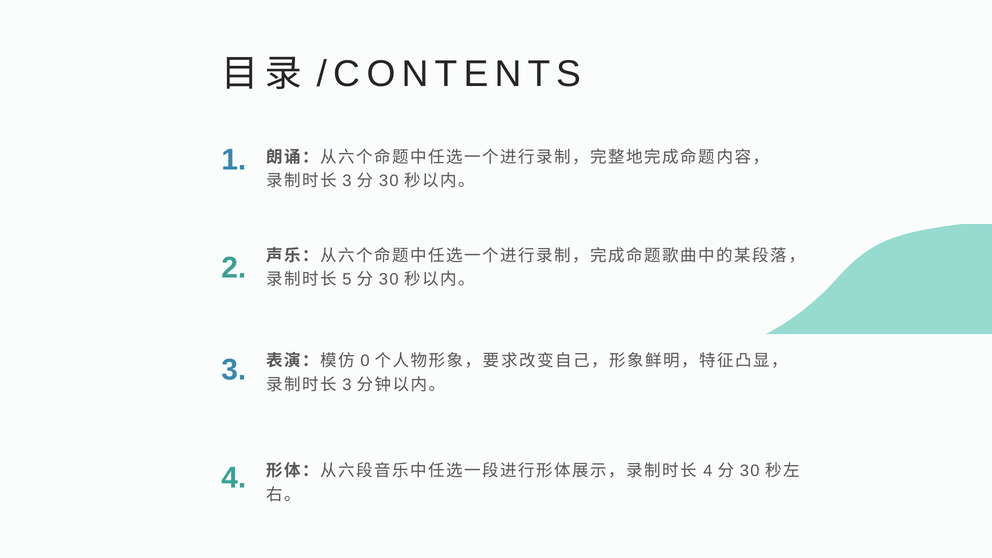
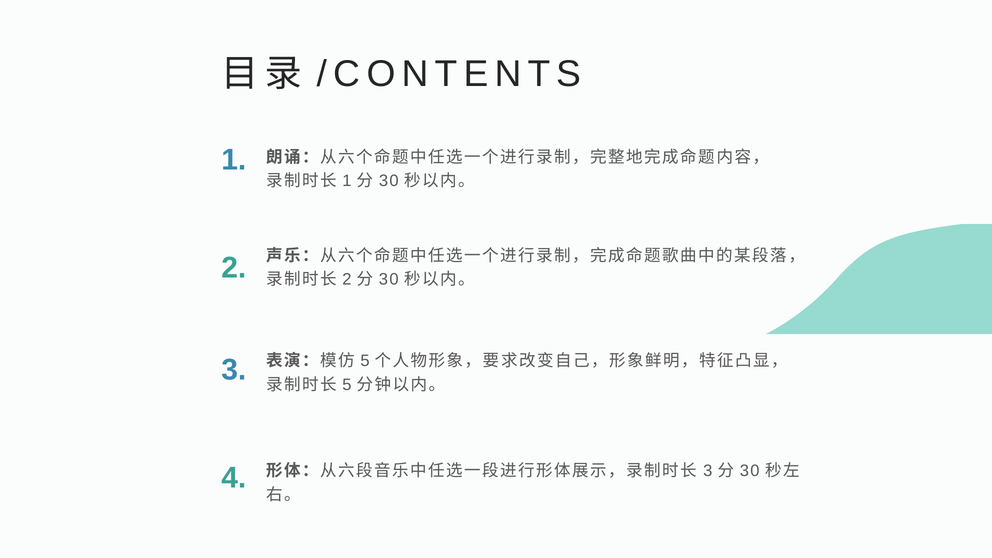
3 at (347, 181): 3 -> 1
5 at (347, 279): 5 -> 2
0 at (365, 361): 0 -> 5
3 at (347, 385): 3 -> 5
4 at (708, 471): 4 -> 3
